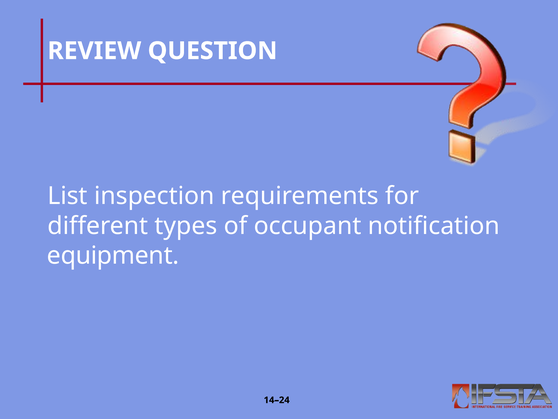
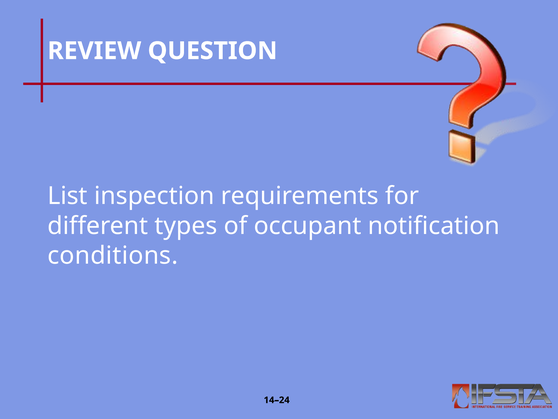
equipment: equipment -> conditions
